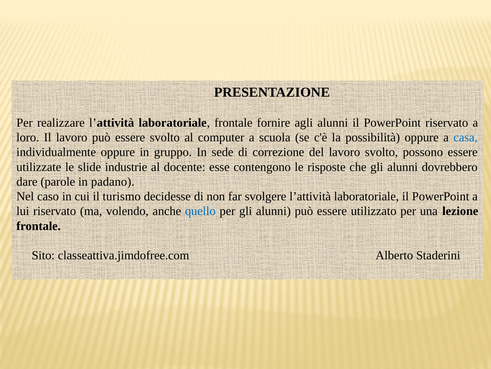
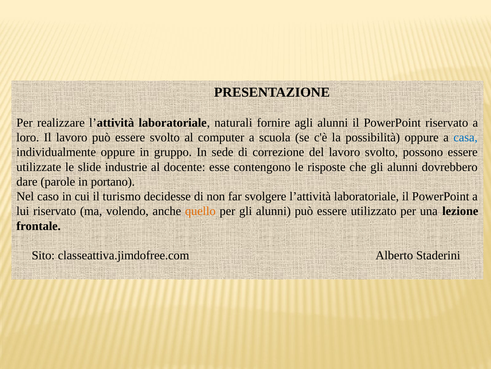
laboratoriale frontale: frontale -> naturali
padano: padano -> portano
quello colour: blue -> orange
